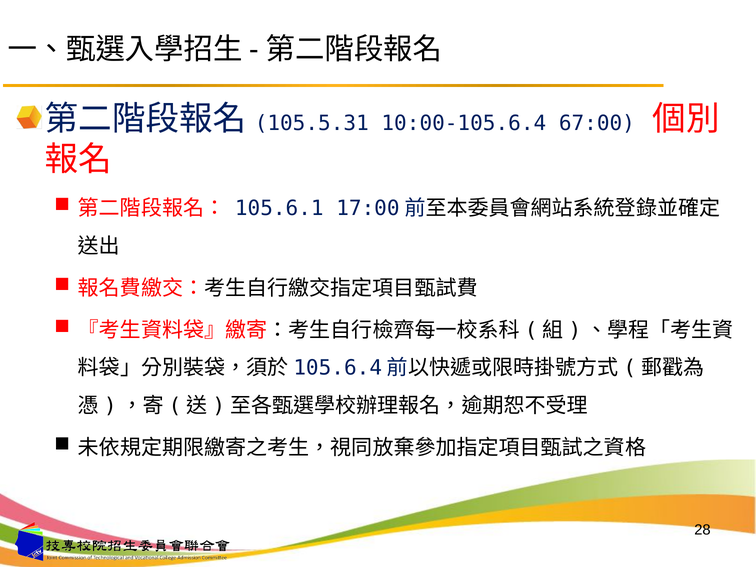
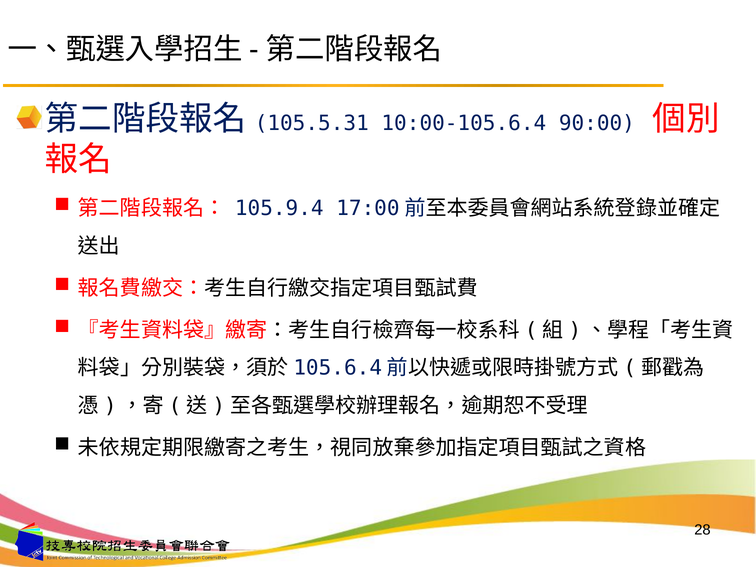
67:00: 67:00 -> 90:00
105.6.1: 105.6.1 -> 105.9.4
